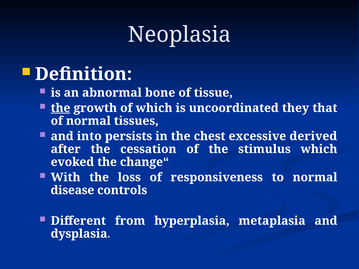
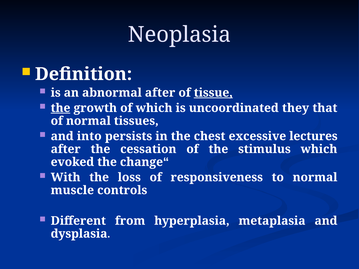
abnormal bone: bone -> after
tissue underline: none -> present
derived: derived -> lectures
disease: disease -> muscle
